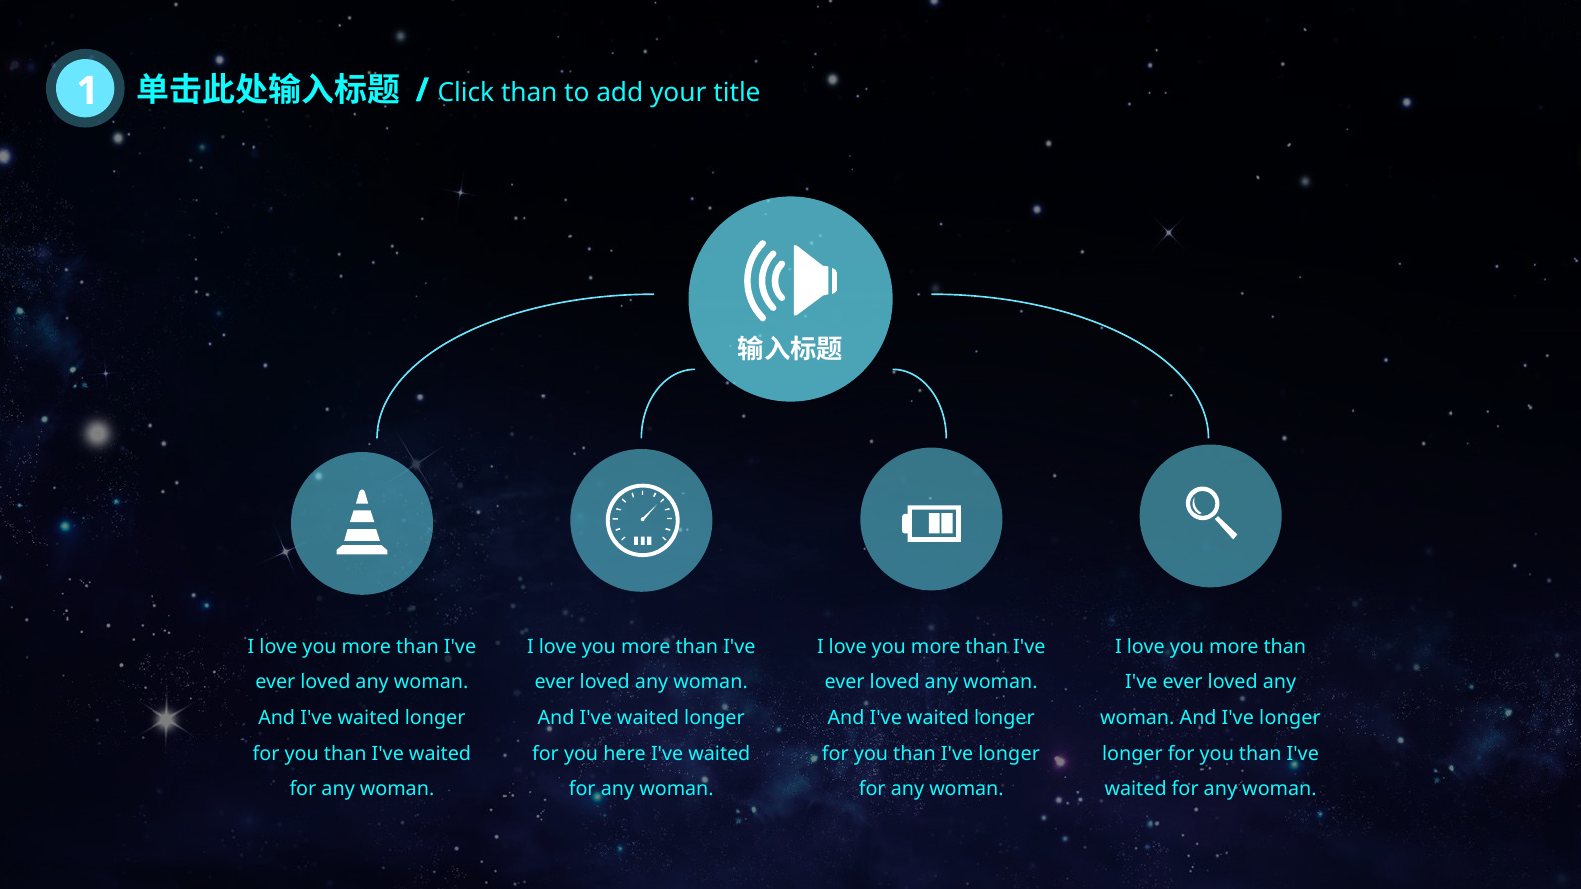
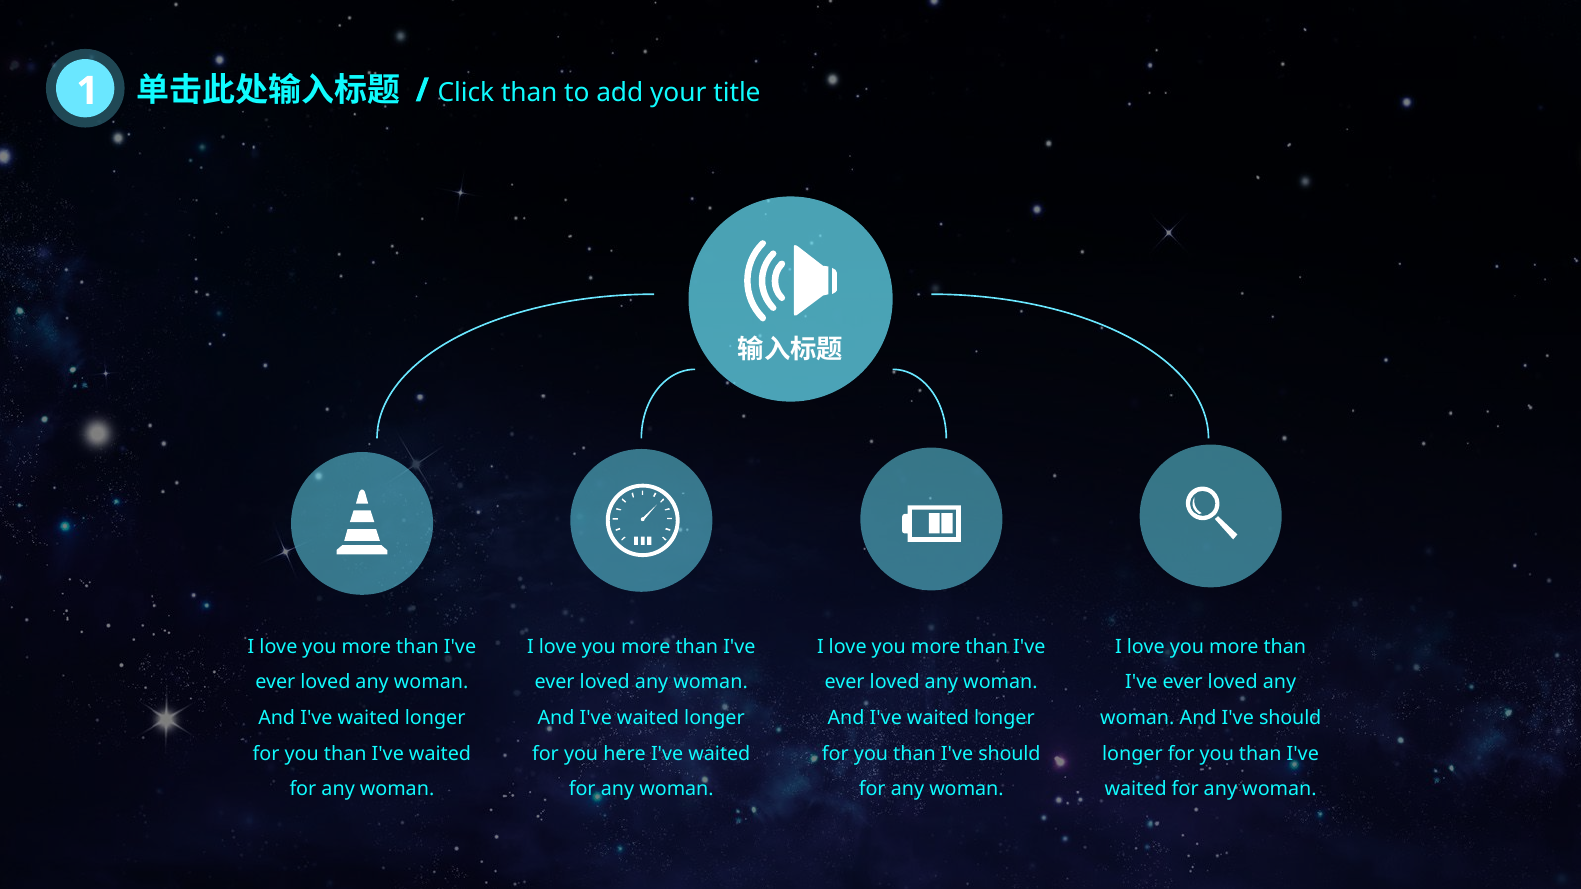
And I've longer: longer -> should
than I've longer: longer -> should
